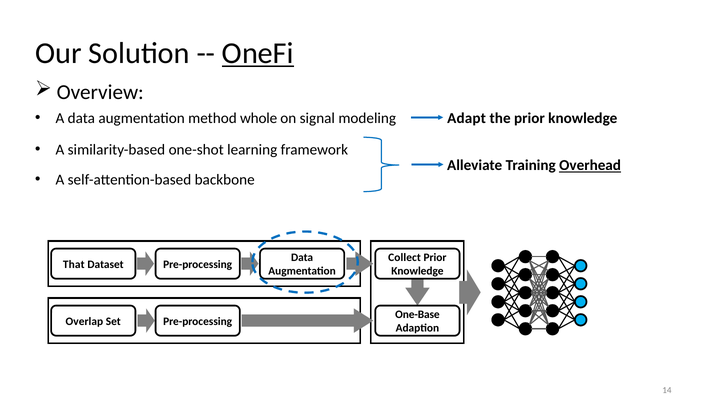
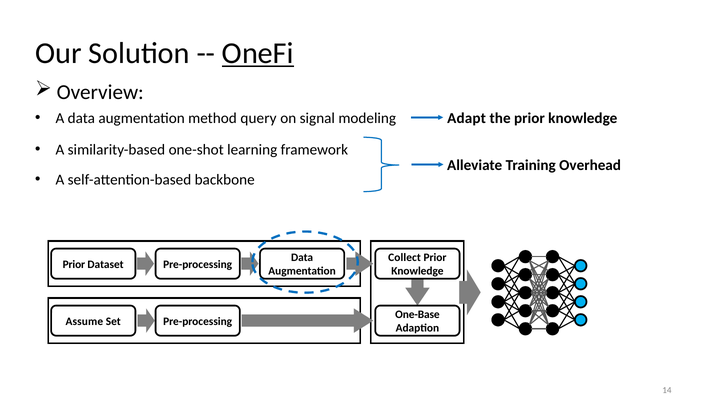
whole: whole -> query
Overhead underline: present -> none
That at (74, 264): That -> Prior
Overlap: Overlap -> Assume
